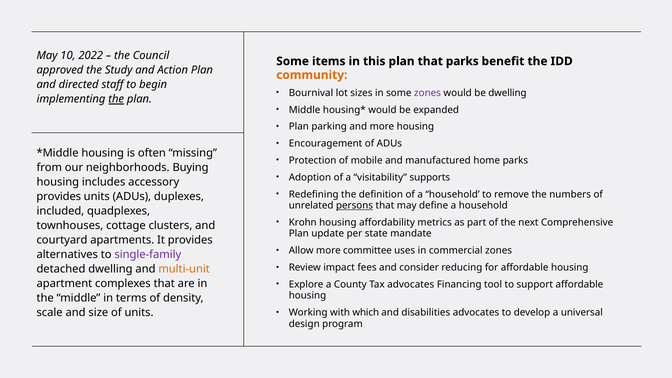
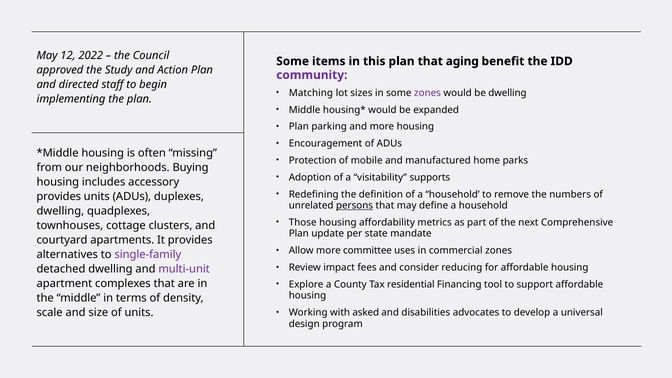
10: 10 -> 12
that parks: parks -> aging
community colour: orange -> purple
Bournival: Bournival -> Matching
the at (116, 99) underline: present -> none
included at (60, 211): included -> dwelling
Krohn: Krohn -> Those
multi-unit colour: orange -> purple
Tax advocates: advocates -> residential
which: which -> asked
